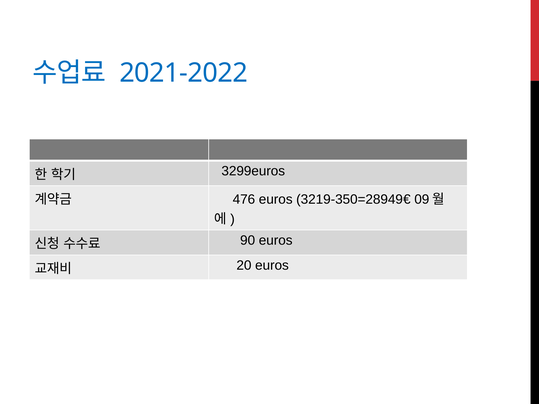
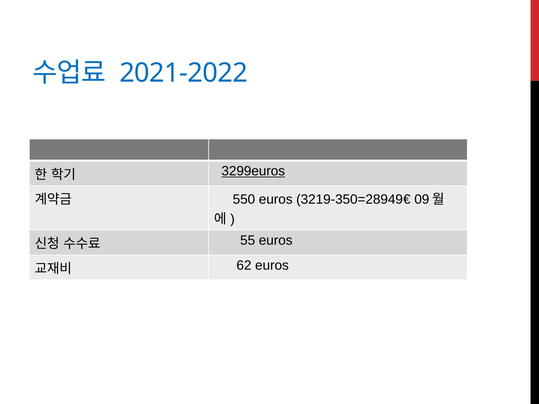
3299euros underline: none -> present
476: 476 -> 550
90: 90 -> 55
20: 20 -> 62
